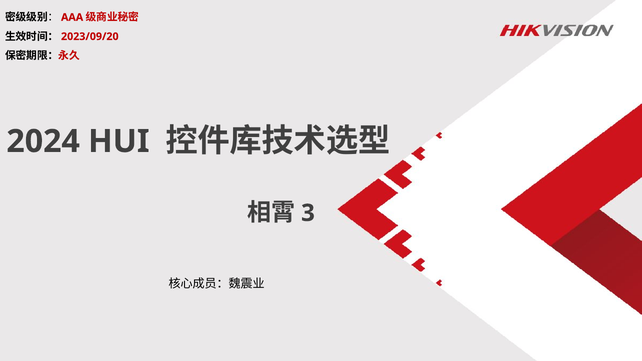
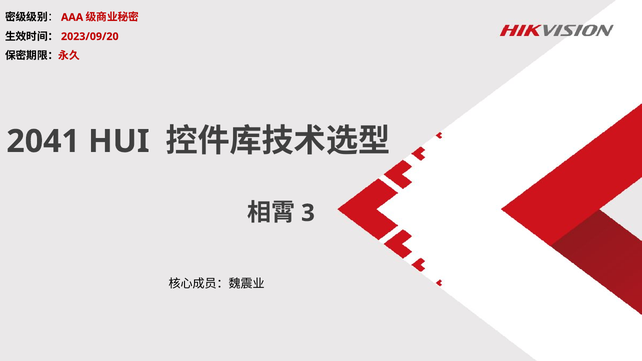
2024: 2024 -> 2041
